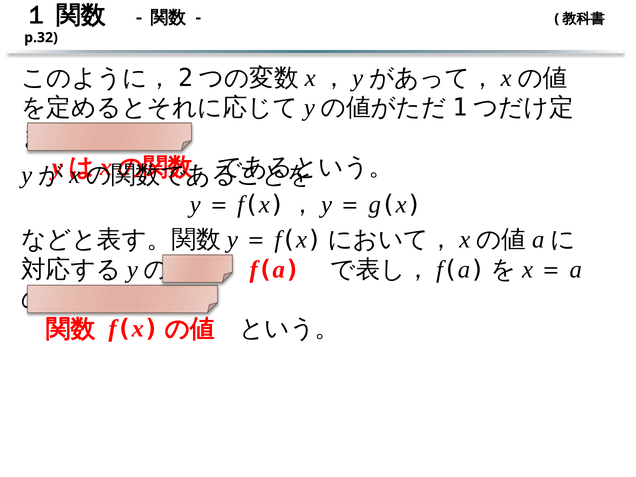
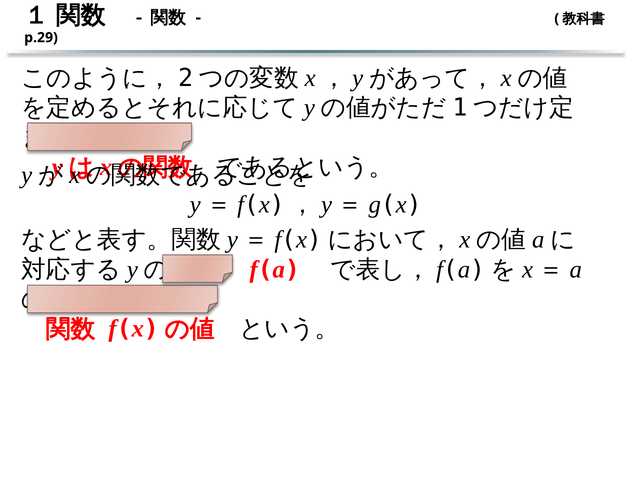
p.32: p.32 -> p.29
